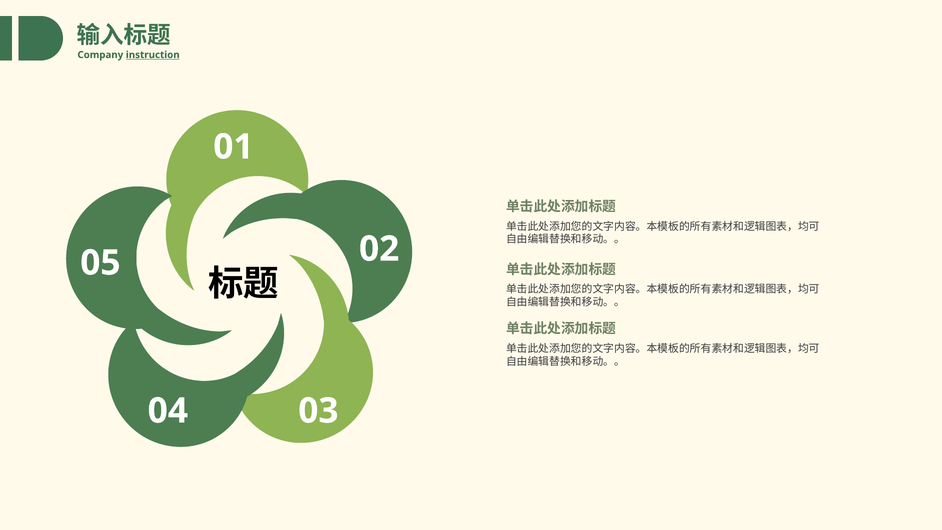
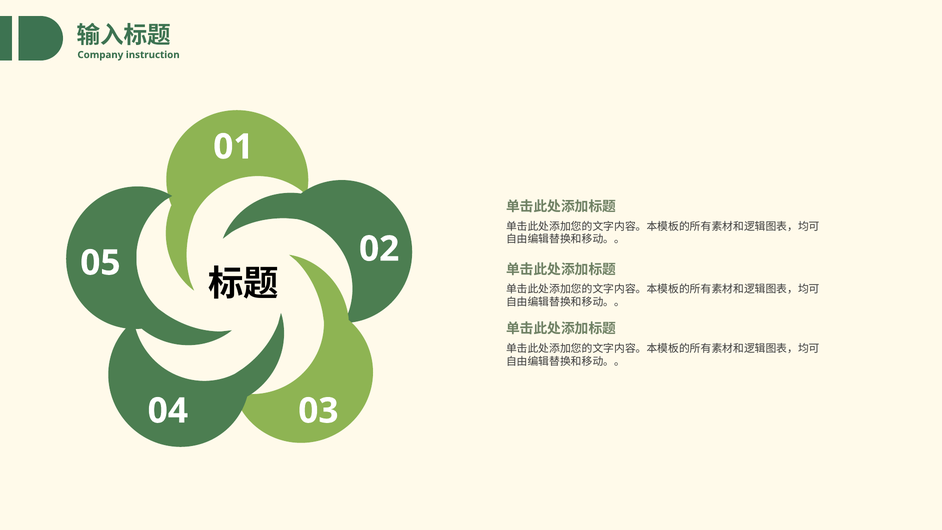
instruction underline: present -> none
